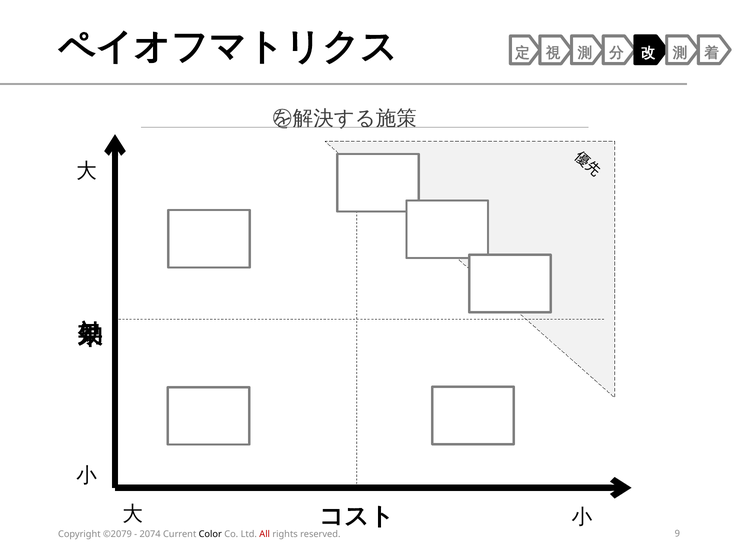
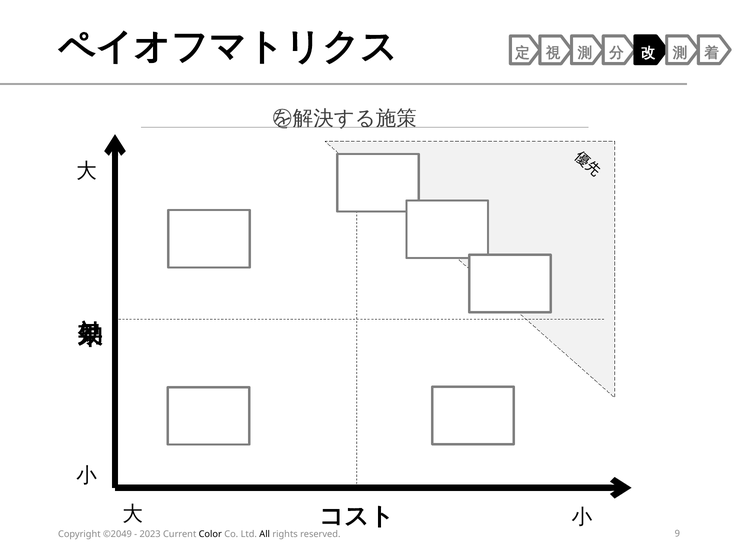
©2079: ©2079 -> ©2049
2074: 2074 -> 2023
All colour: red -> black
